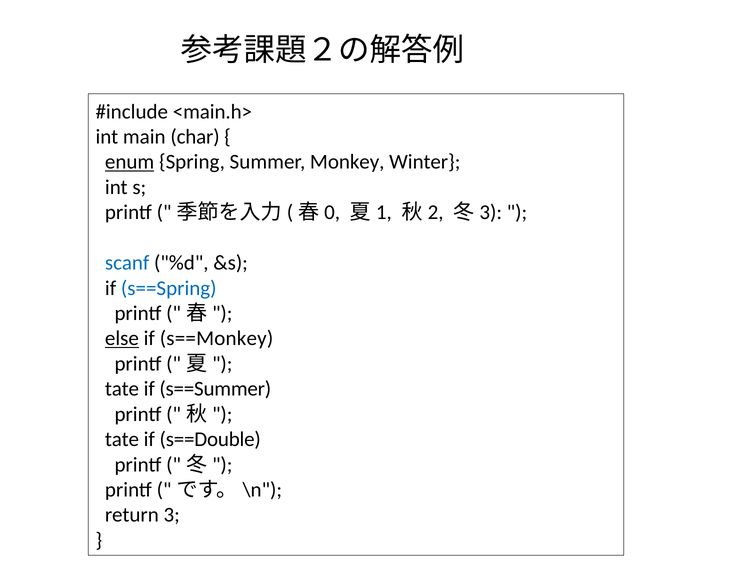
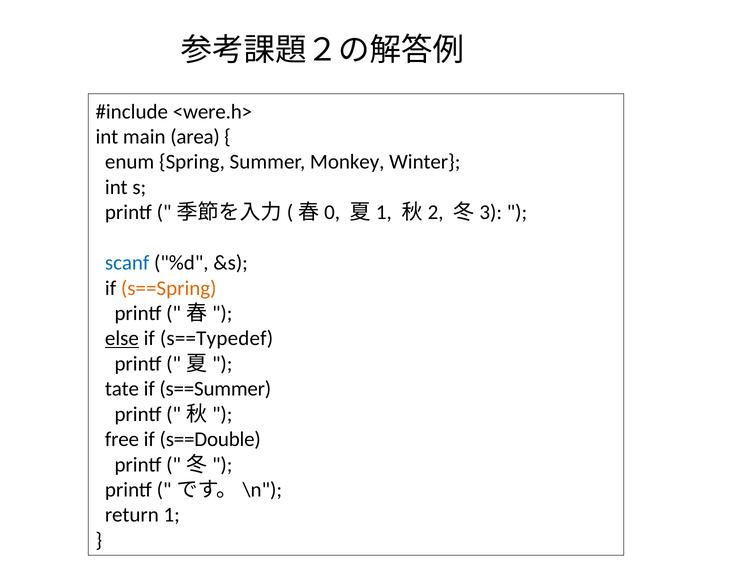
<main.h>: <main.h> -> <were.h>
char: char -> area
enum underline: present -> none
s==Spring colour: blue -> orange
s==Monkey: s==Monkey -> s==Typedef
tate at (122, 439): tate -> free
3: 3 -> 1
